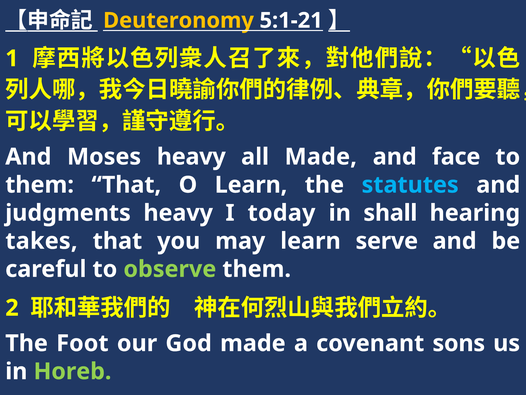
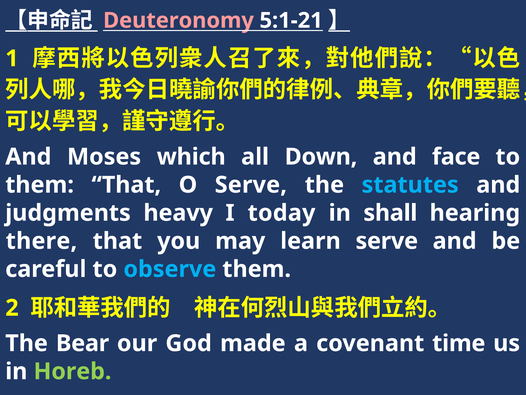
Deuteronomy colour: yellow -> pink
Moses heavy: heavy -> which
all Made: Made -> Down
O Learn: Learn -> Serve
takes: takes -> there
observe colour: light green -> light blue
Foot: Foot -> Bear
sons: sons -> time
